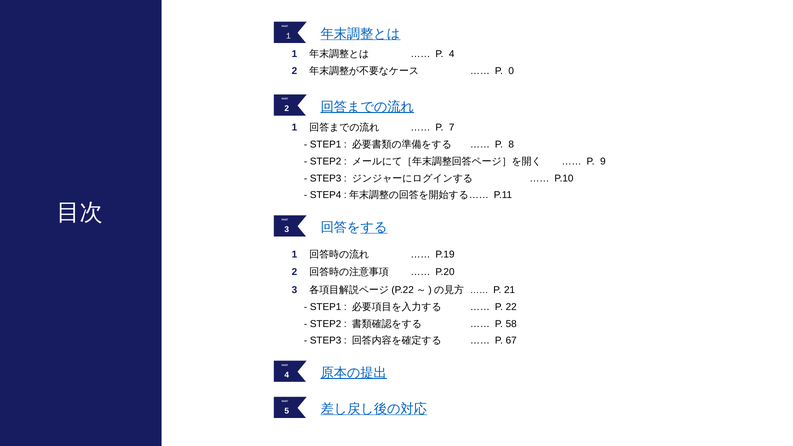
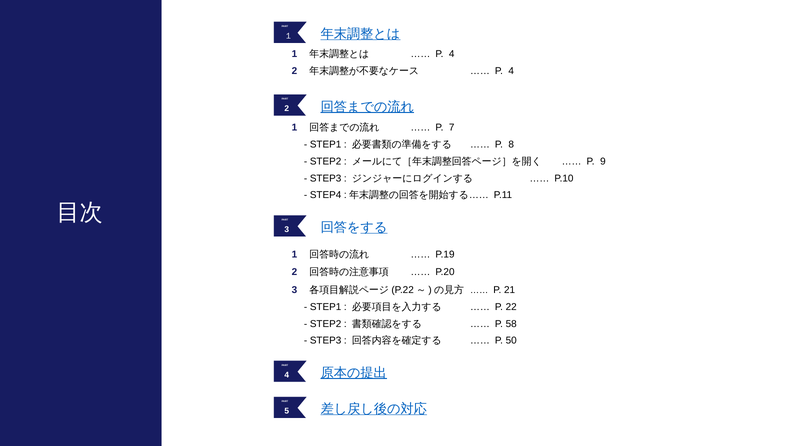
0 at (511, 71): 0 -> 4
67: 67 -> 50
